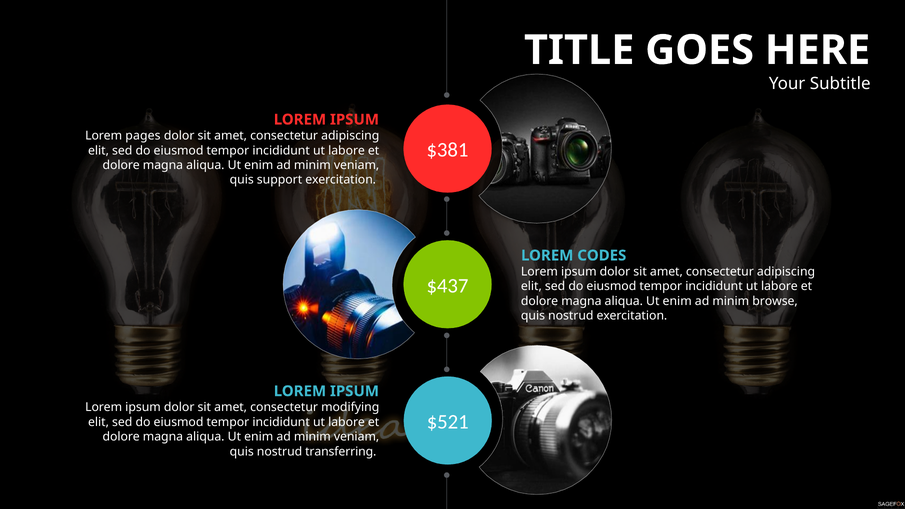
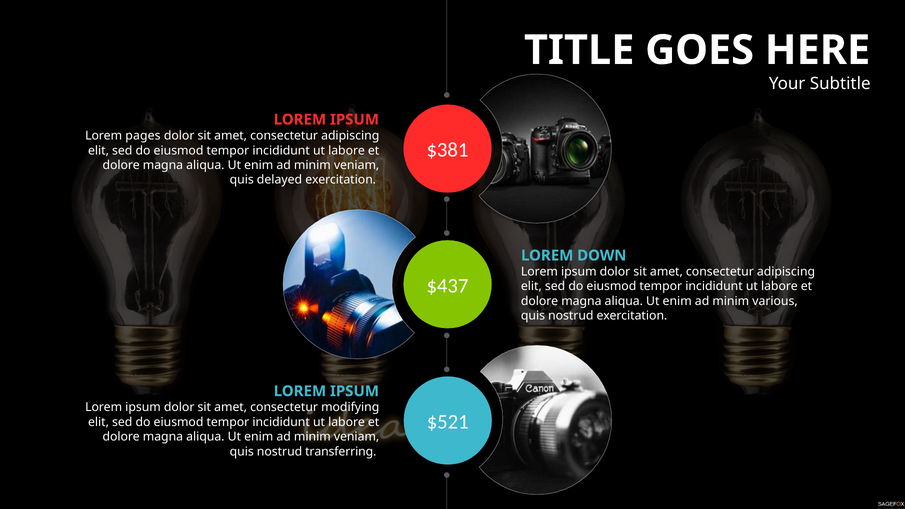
support: support -> delayed
CODES: CODES -> DOWN
browse: browse -> various
